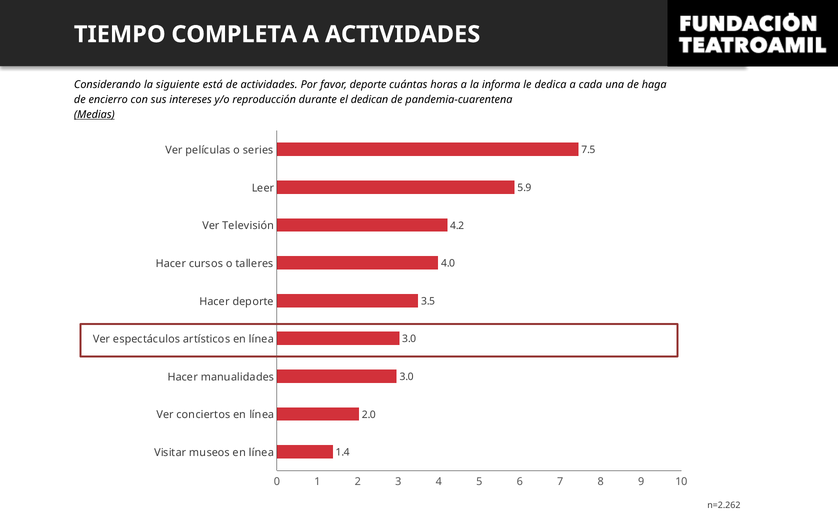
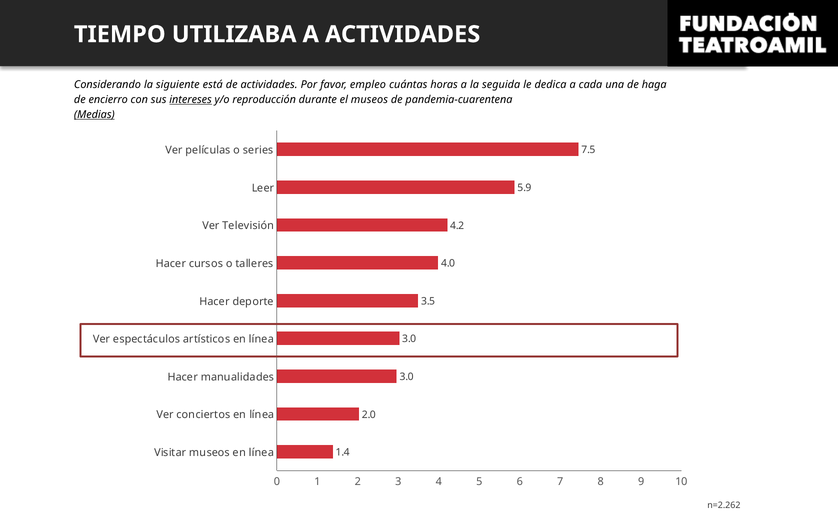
COMPLETA: COMPLETA -> UTILIZABA
favor deporte: deporte -> empleo
informa: informa -> seguida
intereses underline: none -> present
el dedican: dedican -> museos
